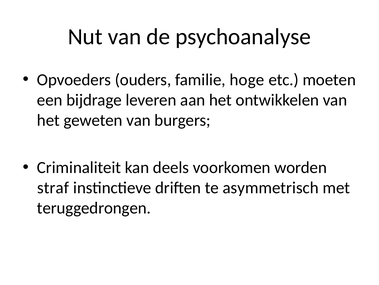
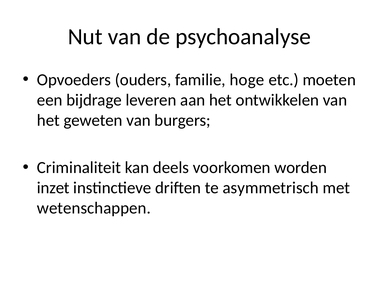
straf: straf -> inzet
teruggedrongen: teruggedrongen -> wetenschappen
